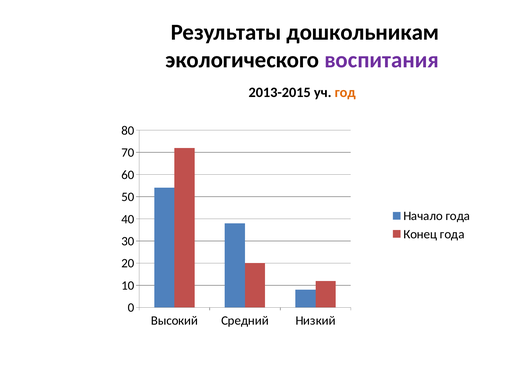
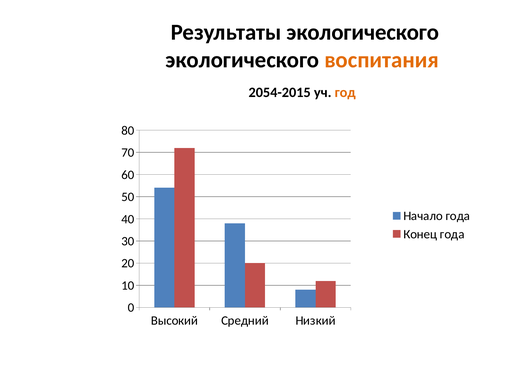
Результаты дошкольникам: дошкольникам -> экологического
воспитания colour: purple -> orange
2013-2015: 2013-2015 -> 2054-2015
